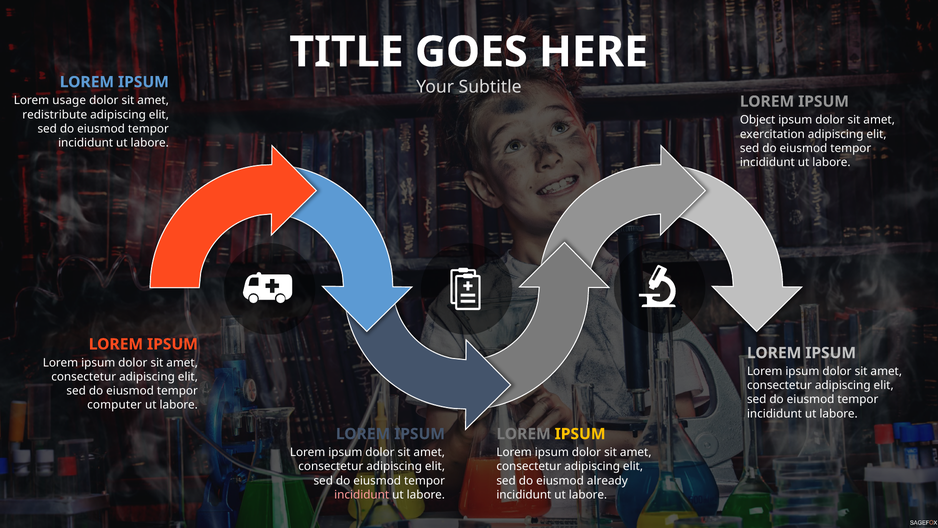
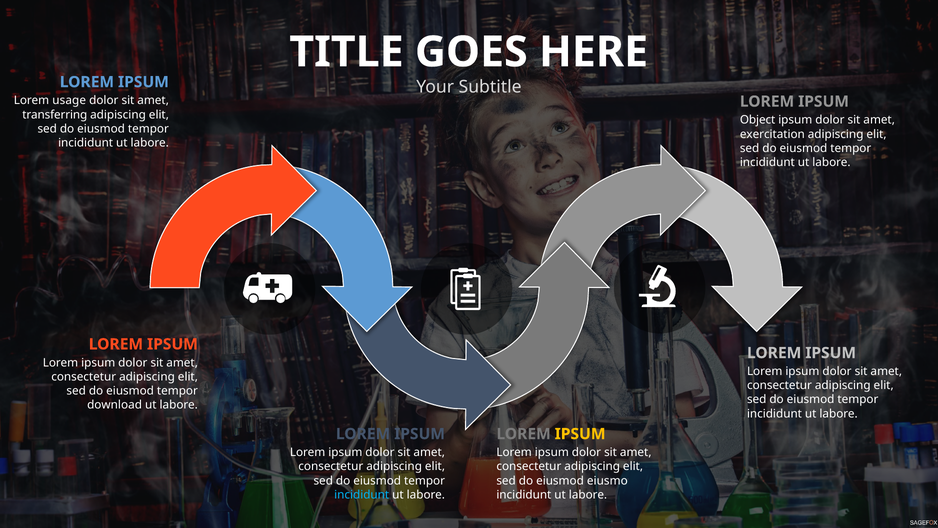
redistribute: redistribute -> transferring
computer: computer -> download
already: already -> eiusmo
incididunt at (362, 494) colour: pink -> light blue
